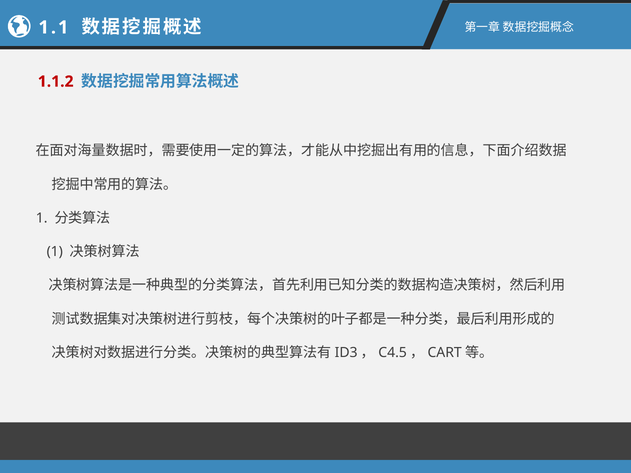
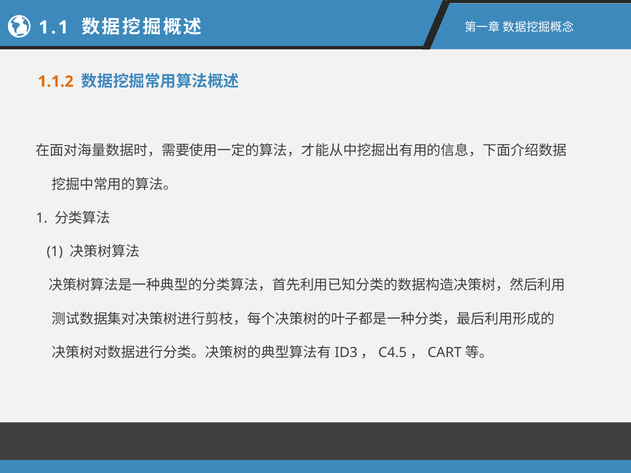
1.1.2 colour: red -> orange
